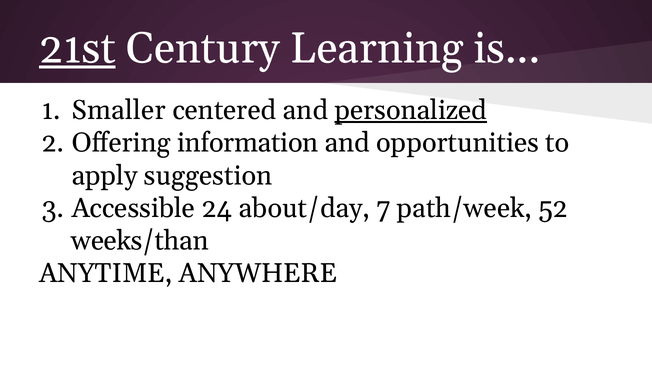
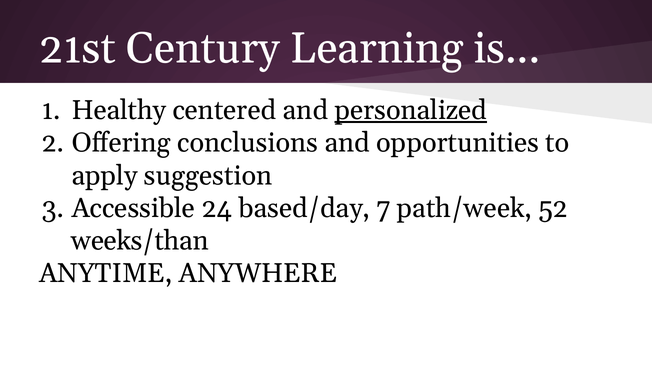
21st underline: present -> none
Smaller: Smaller -> Healthy
information: information -> conclusions
about/day: about/day -> based/day
